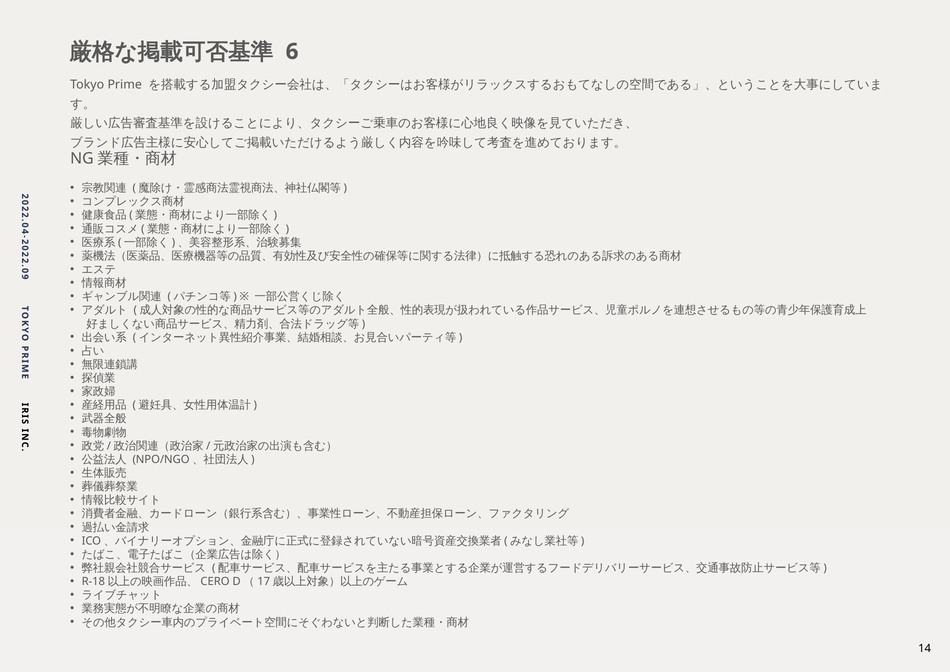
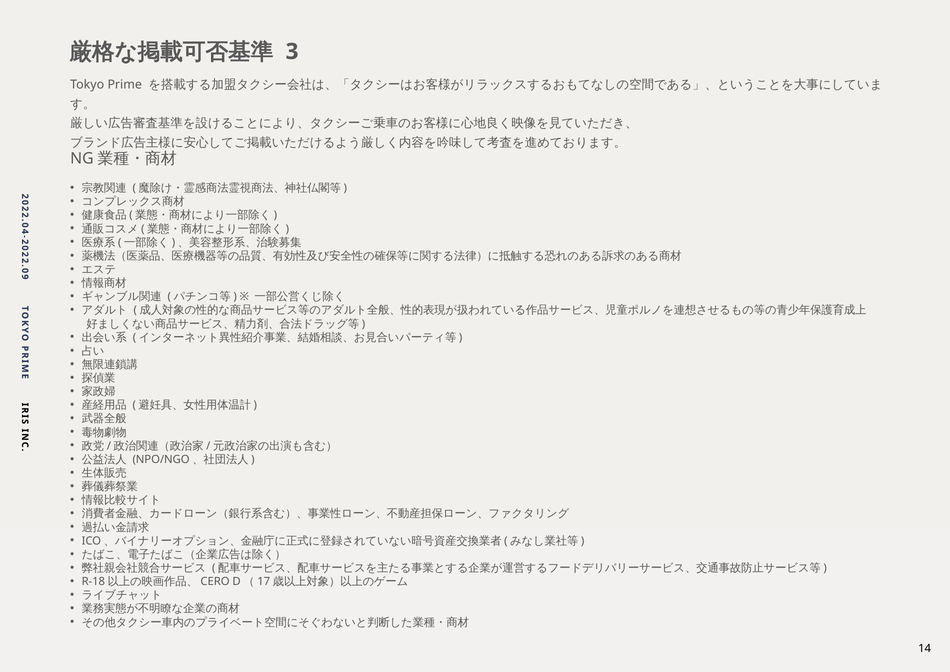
6: 6 -> 3
